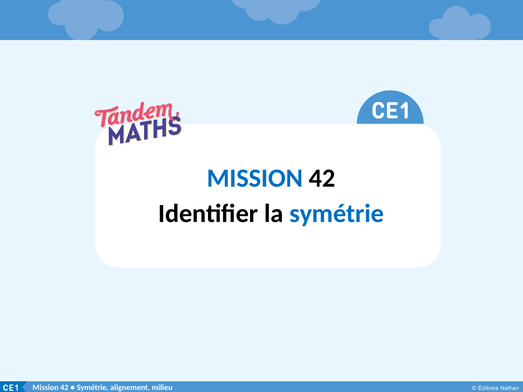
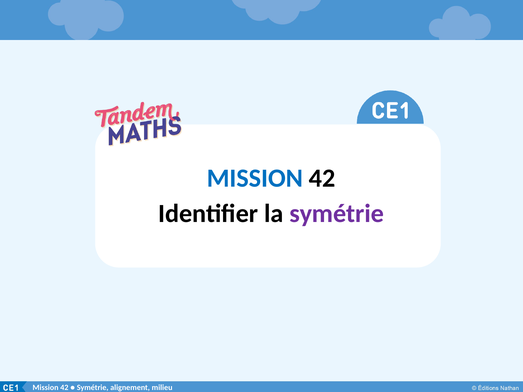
symétrie at (337, 214) colour: blue -> purple
